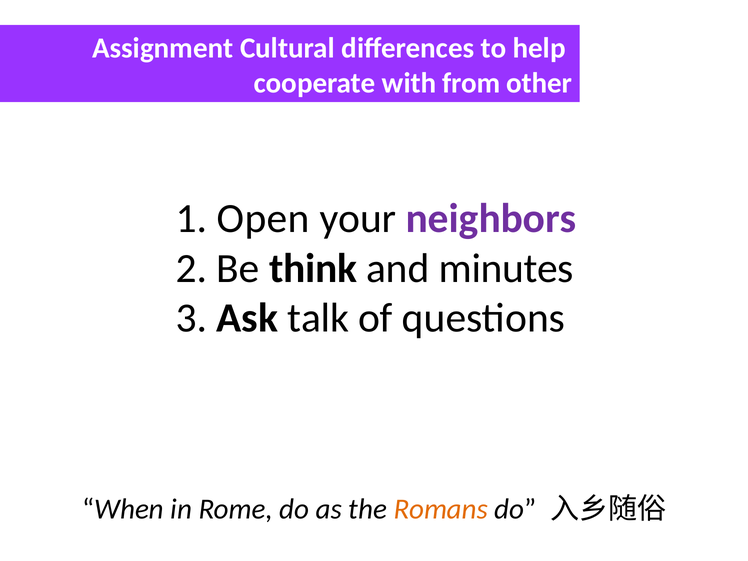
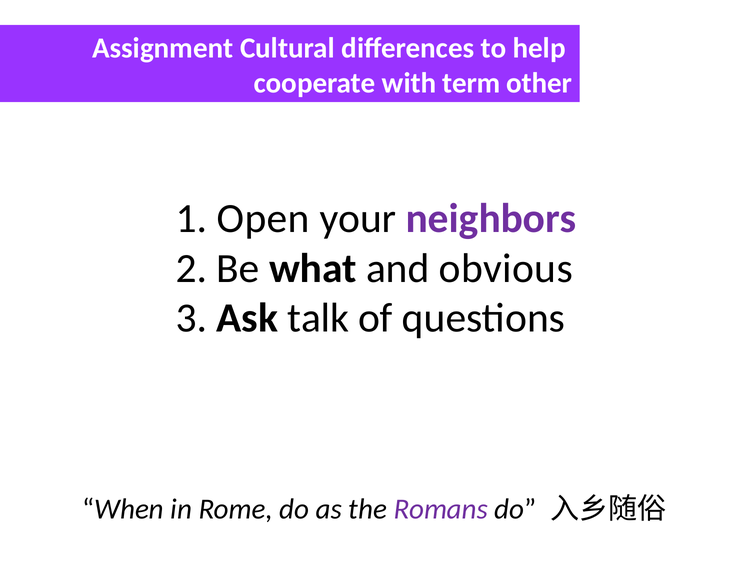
from: from -> term
think: think -> what
minutes: minutes -> obvious
Romans colour: orange -> purple
